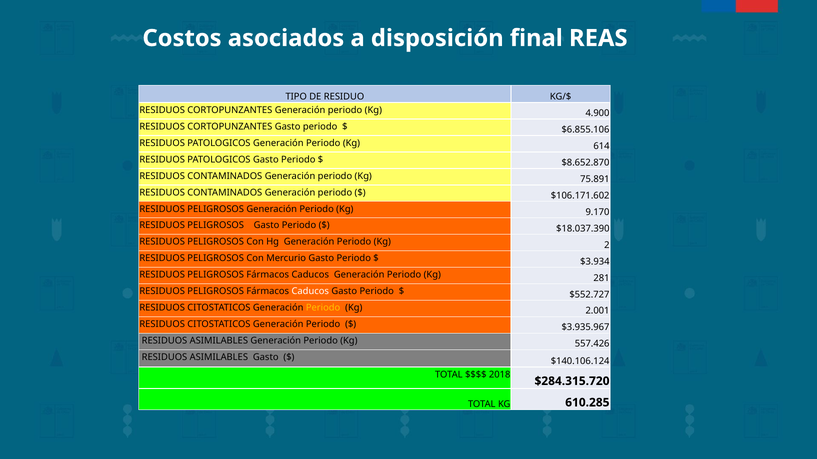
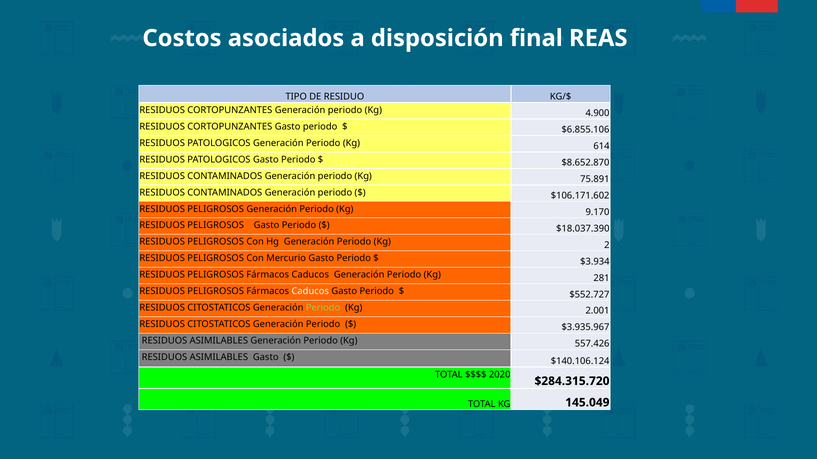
Periodo at (323, 308) colour: yellow -> light green
2018: 2018 -> 2020
610.285: 610.285 -> 145.049
